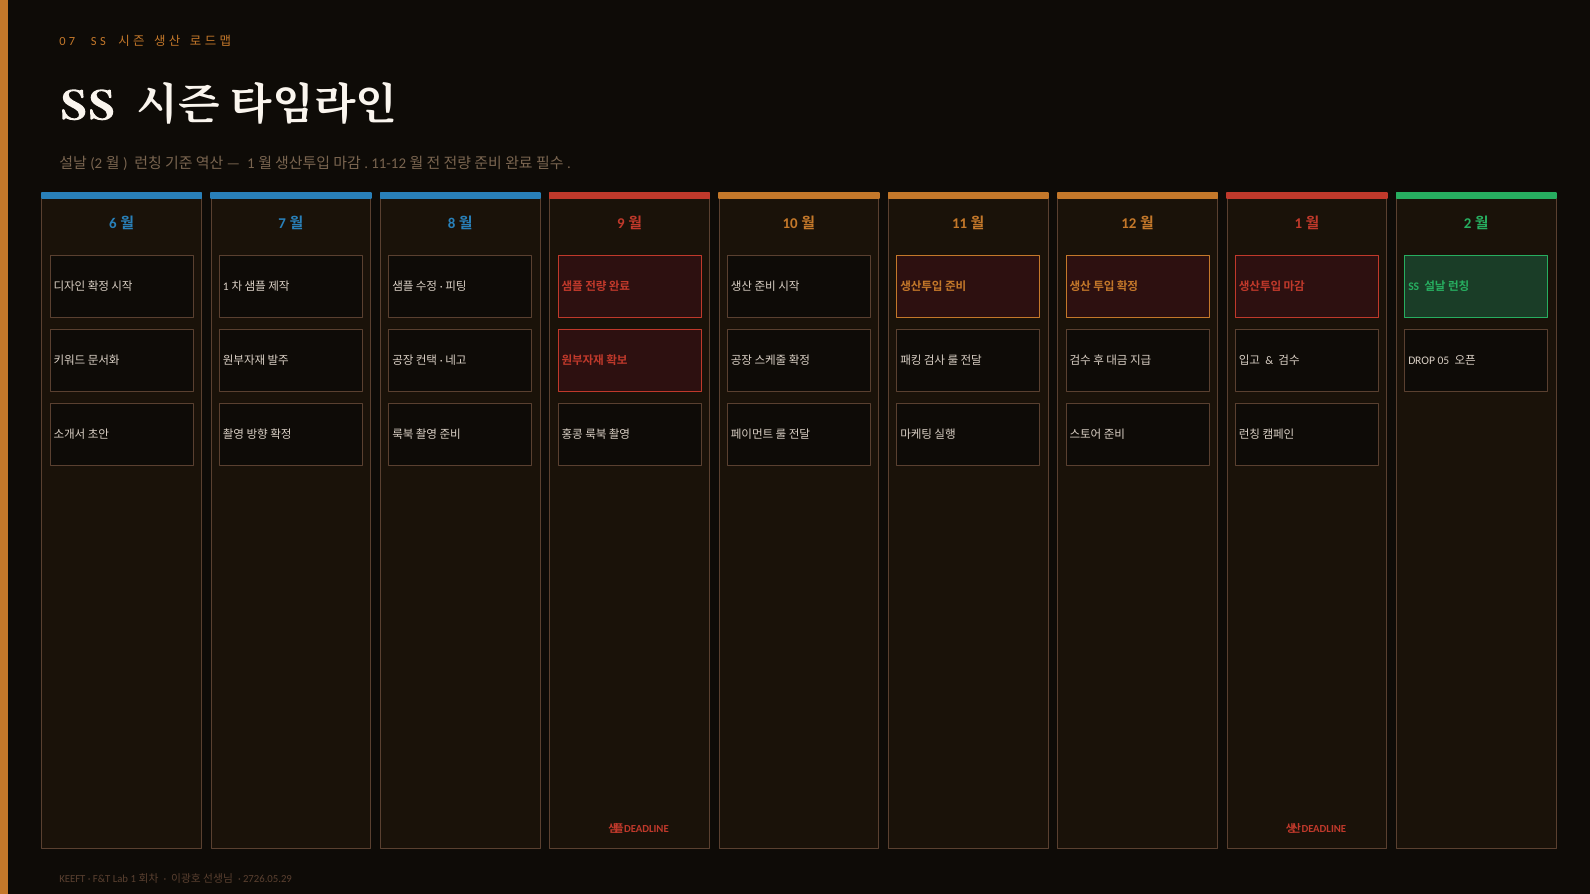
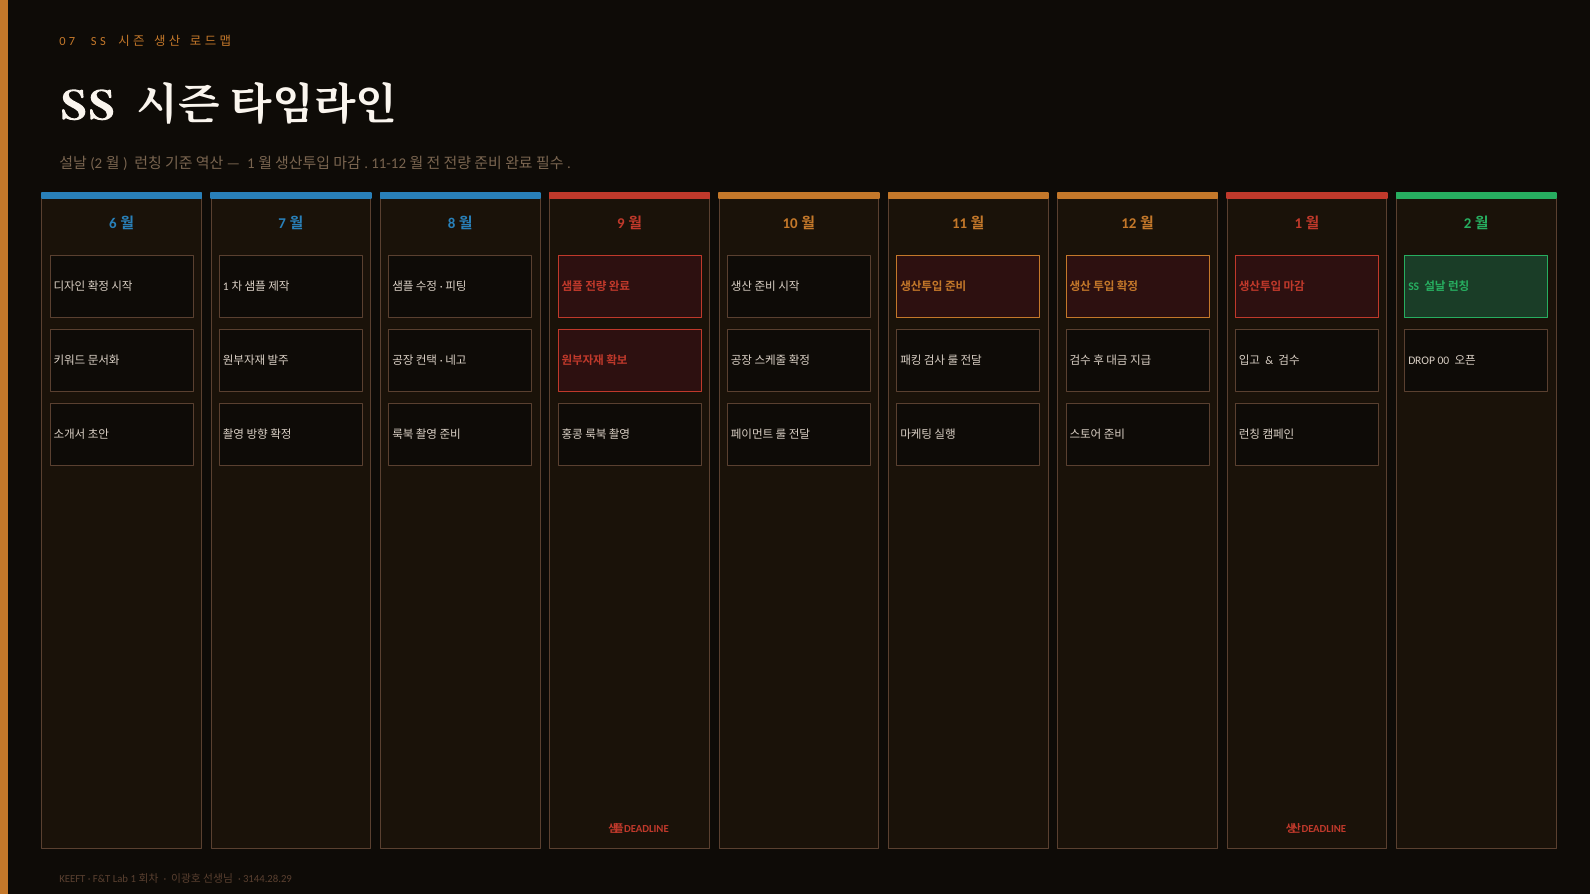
05: 05 -> 00
2726.05.29: 2726.05.29 -> 3144.28.29
